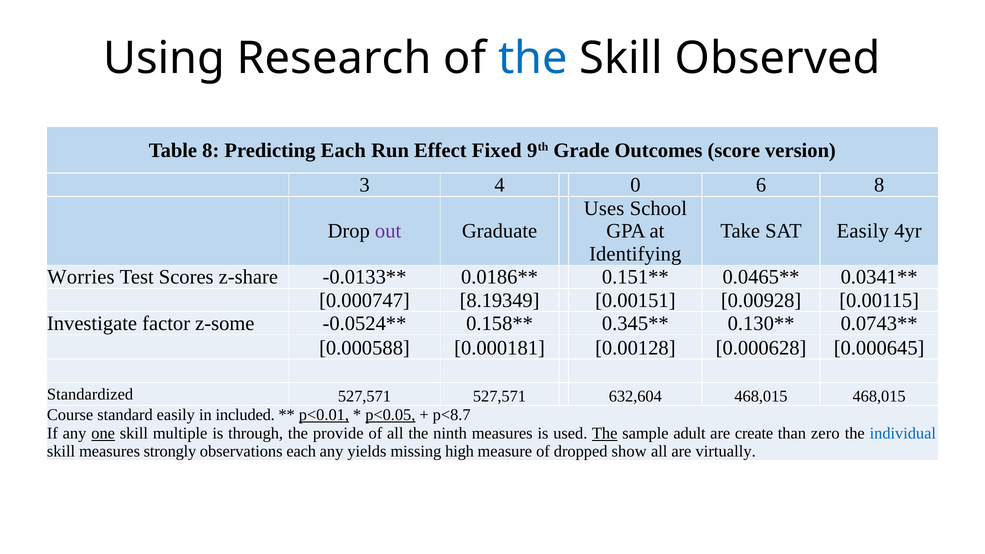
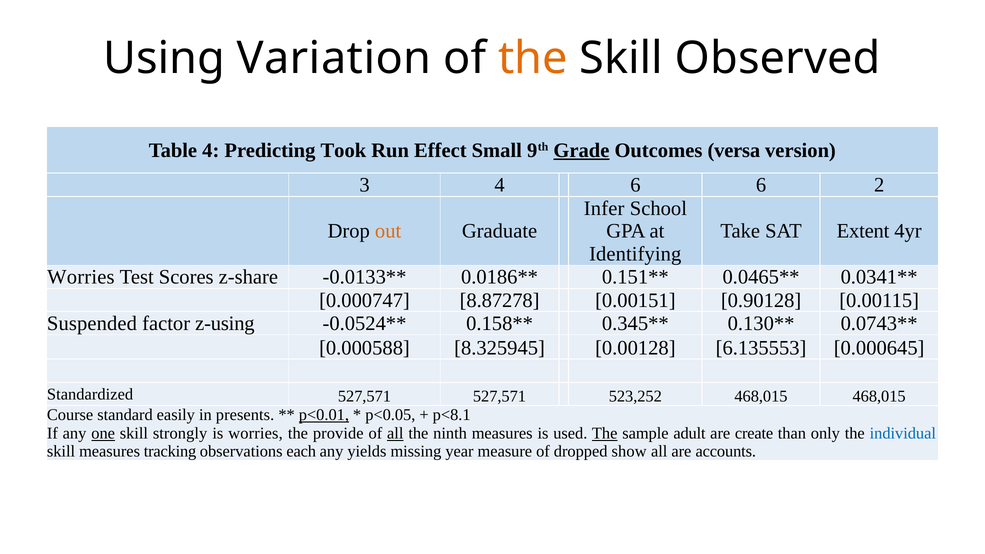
Research: Research -> Variation
the at (533, 58) colour: blue -> orange
Table 8: 8 -> 4
Predicting Each: Each -> Took
Fixed: Fixed -> Small
Grade underline: none -> present
score: score -> versa
4 0: 0 -> 6
6 8: 8 -> 2
Uses: Uses -> Infer
out colour: purple -> orange
SAT Easily: Easily -> Extent
8.19349: 8.19349 -> 8.87278
0.00928: 0.00928 -> 0.90128
Investigate: Investigate -> Suspended
z-some: z-some -> z-using
0.000181: 0.000181 -> 8.325945
0.000628: 0.000628 -> 6.135553
632,604: 632,604 -> 523,252
included: included -> presents
p<0.05 underline: present -> none
p<8.7: p<8.7 -> p<8.1
multiple: multiple -> strongly
is through: through -> worries
all at (395, 433) underline: none -> present
zero: zero -> only
strongly: strongly -> tracking
high: high -> year
virtually: virtually -> accounts
